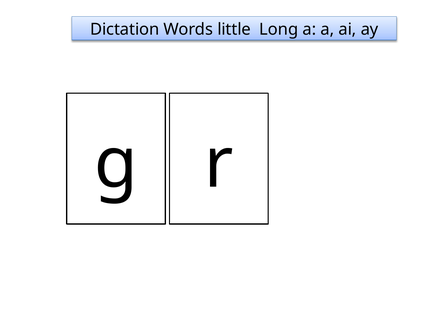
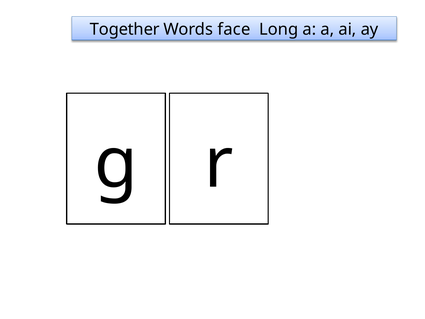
Dictation: Dictation -> Together
little: little -> face
